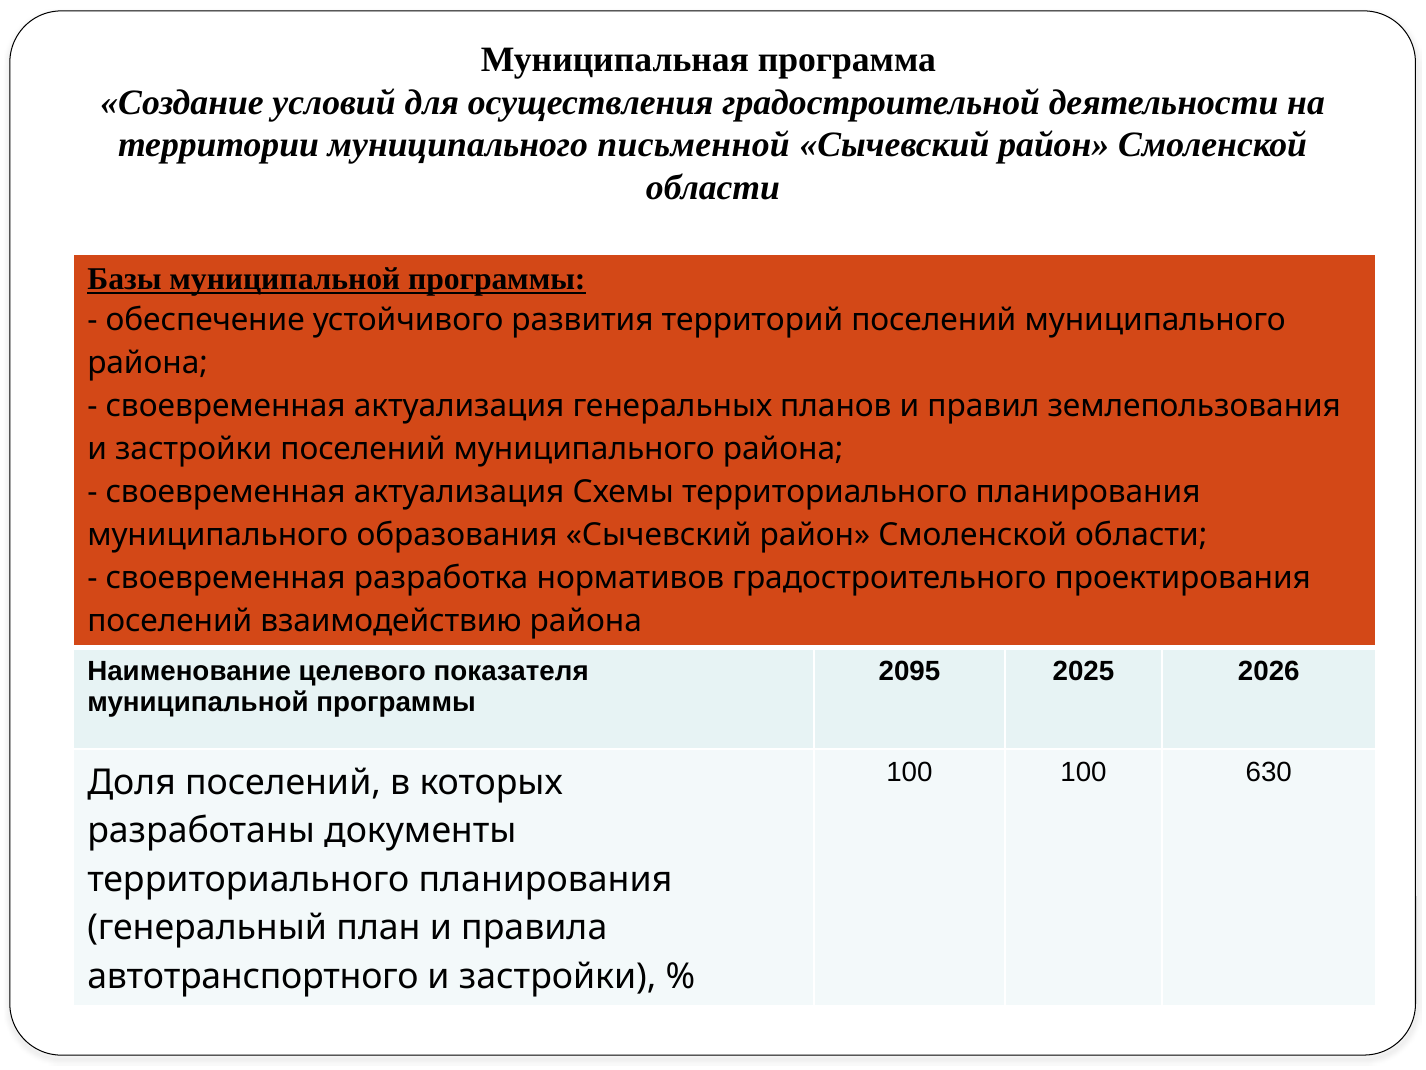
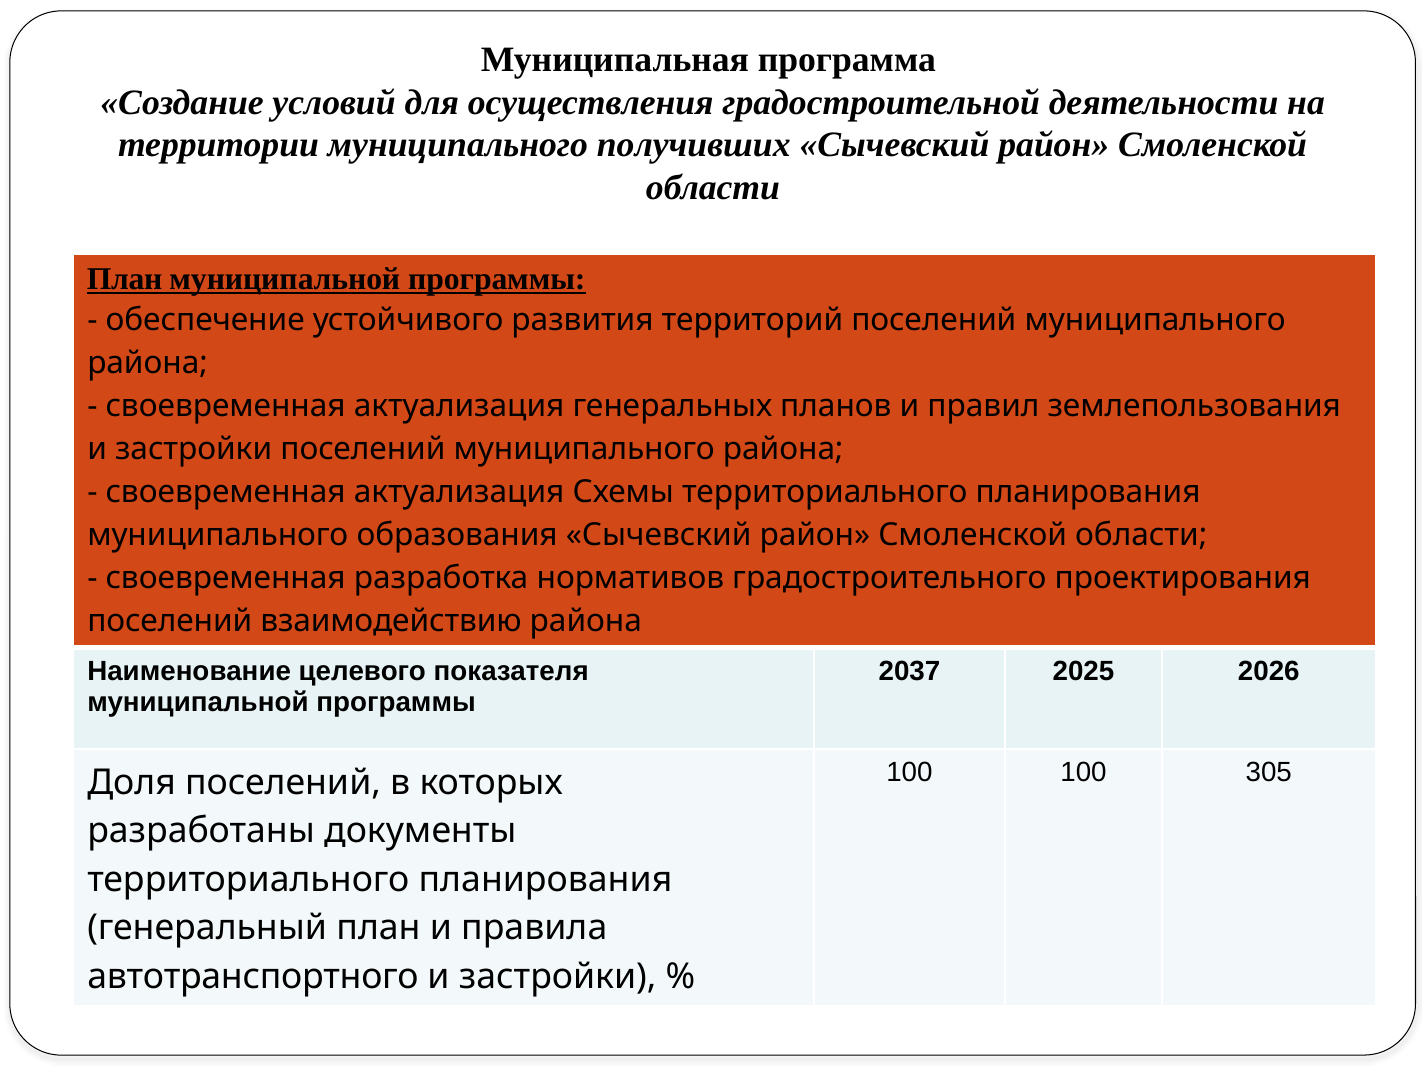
письменной: письменной -> получивших
Базы at (124, 279): Базы -> План
2095: 2095 -> 2037
630: 630 -> 305
